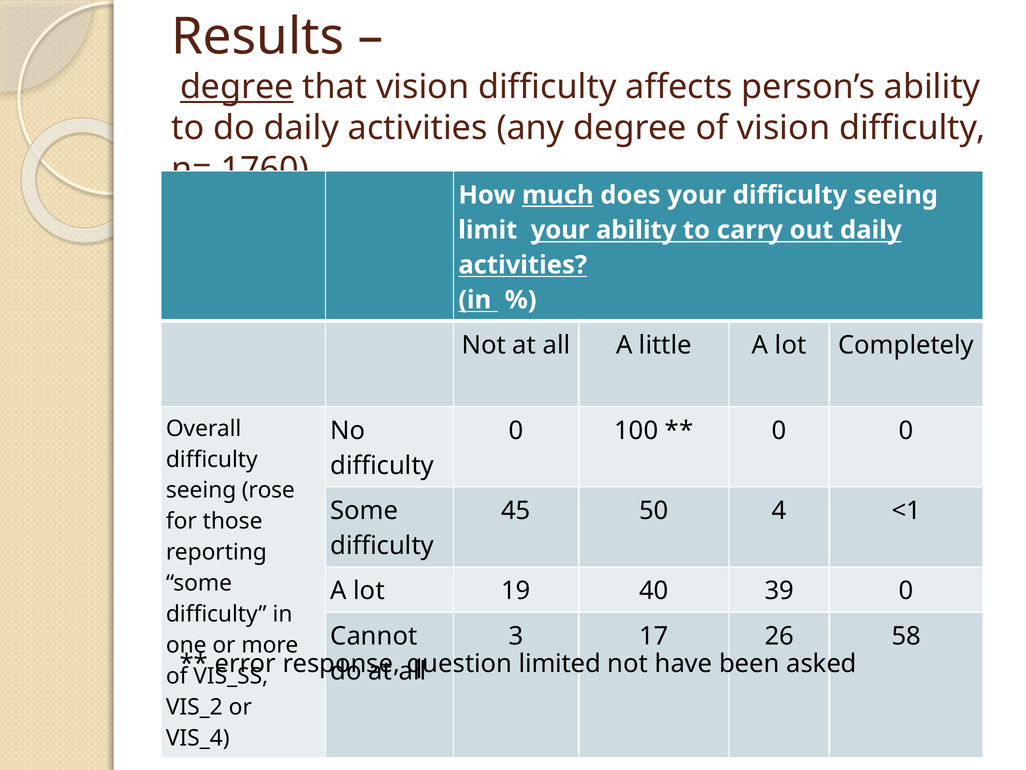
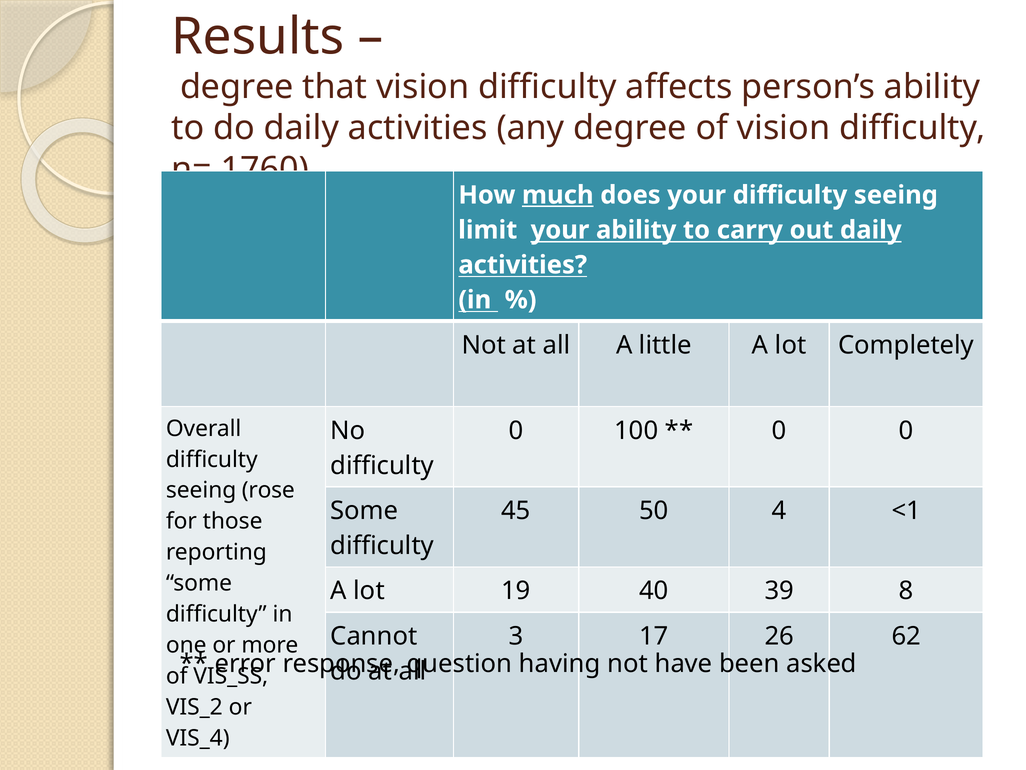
degree at (237, 87) underline: present -> none
39 0: 0 -> 8
58: 58 -> 62
limited: limited -> having
